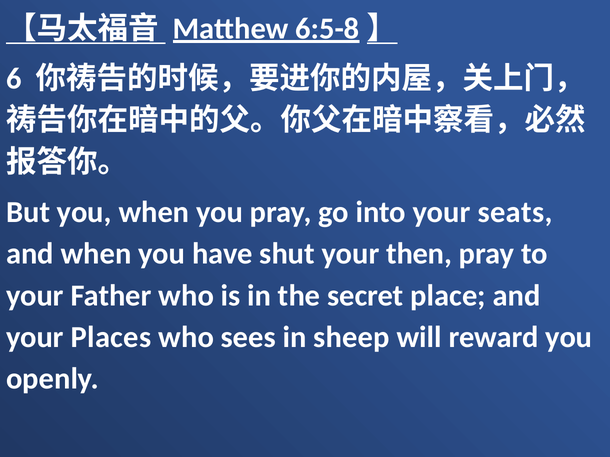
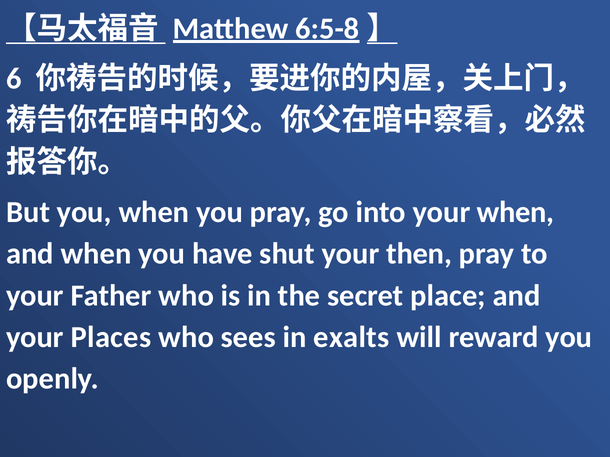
your seats: seats -> when
sheep: sheep -> exalts
